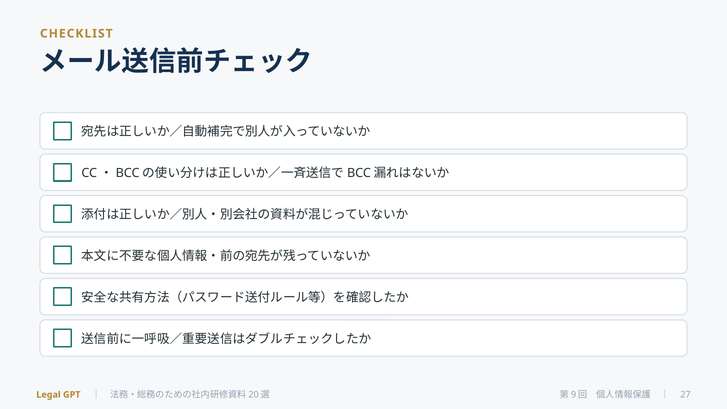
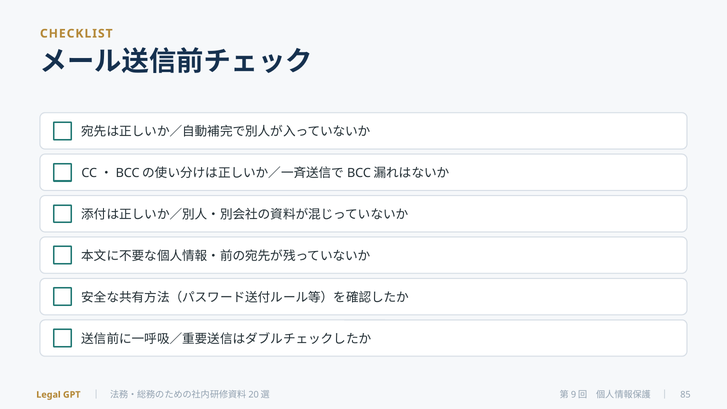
27: 27 -> 85
